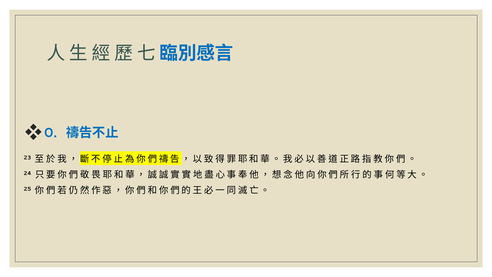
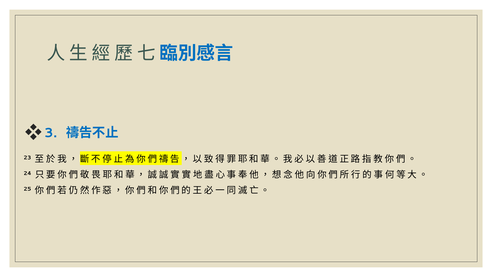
0: 0 -> 3
